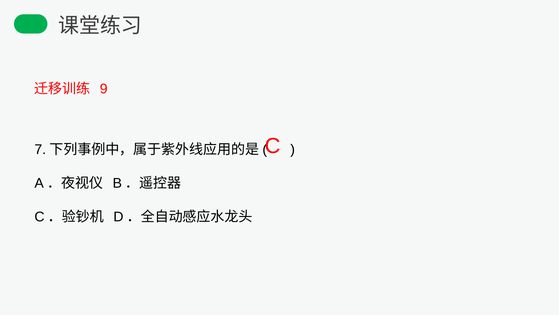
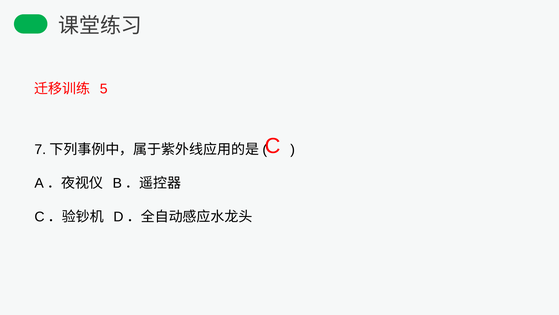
9: 9 -> 5
